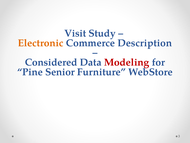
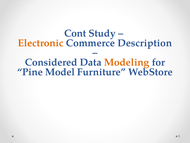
Visit: Visit -> Cont
Modeling colour: red -> orange
Senior: Senior -> Model
